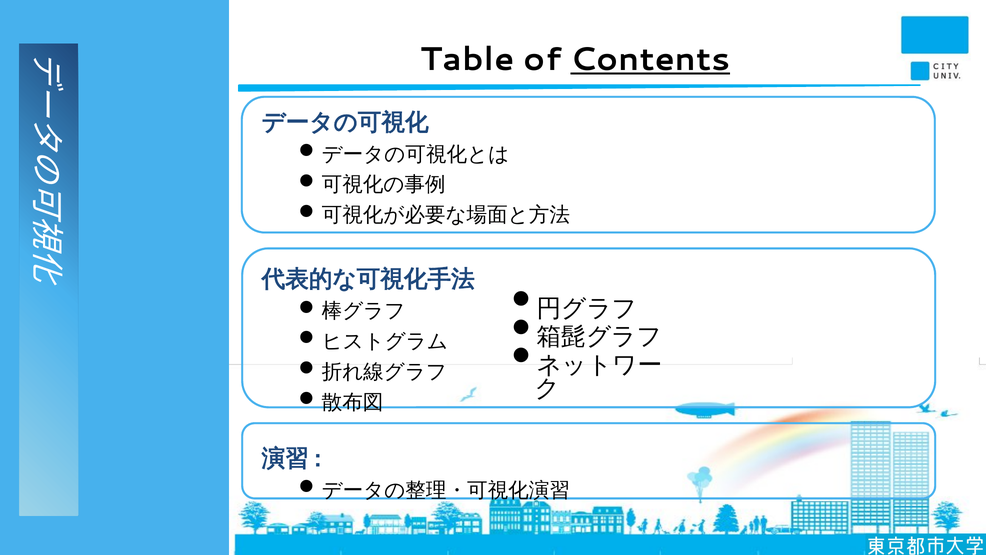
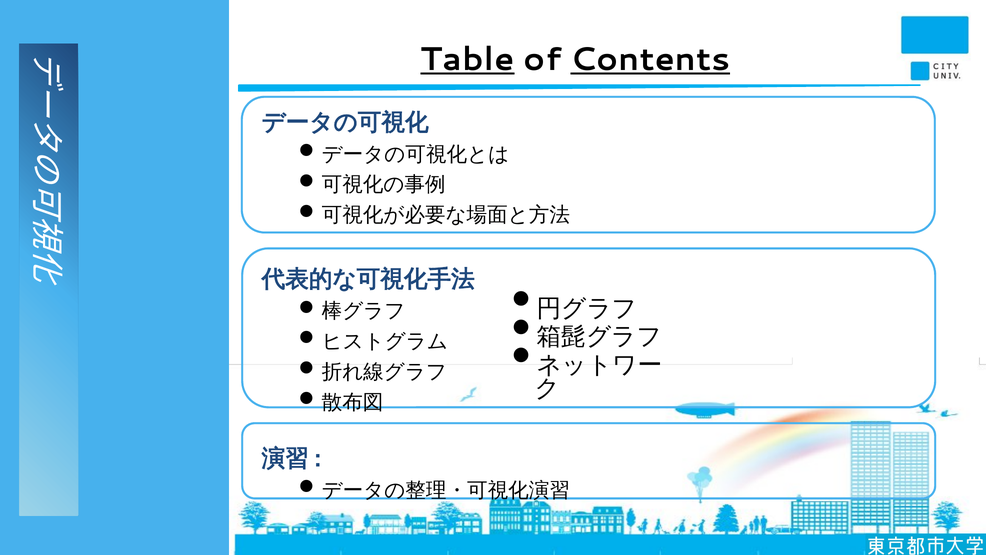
Table underline: none -> present
